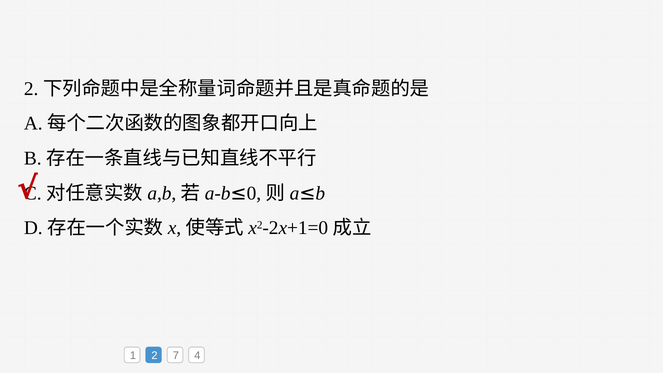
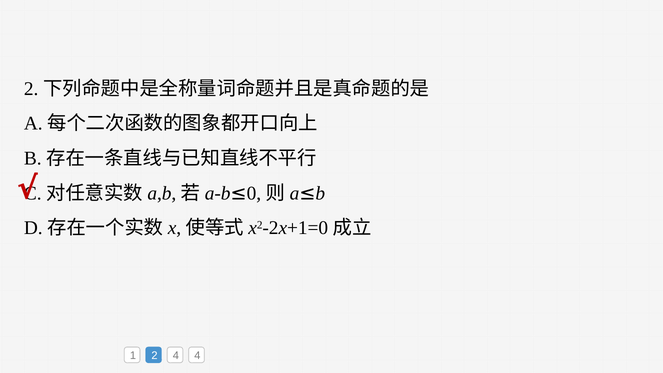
2 7: 7 -> 4
